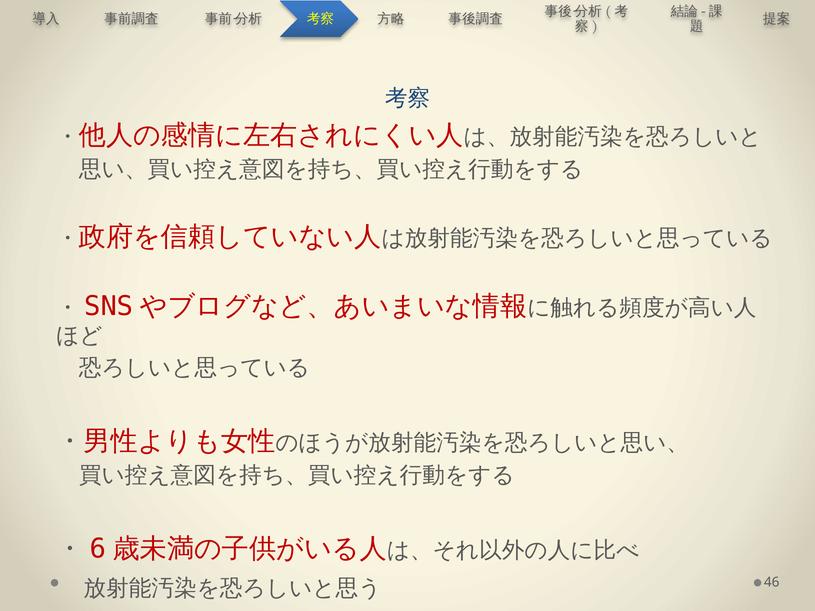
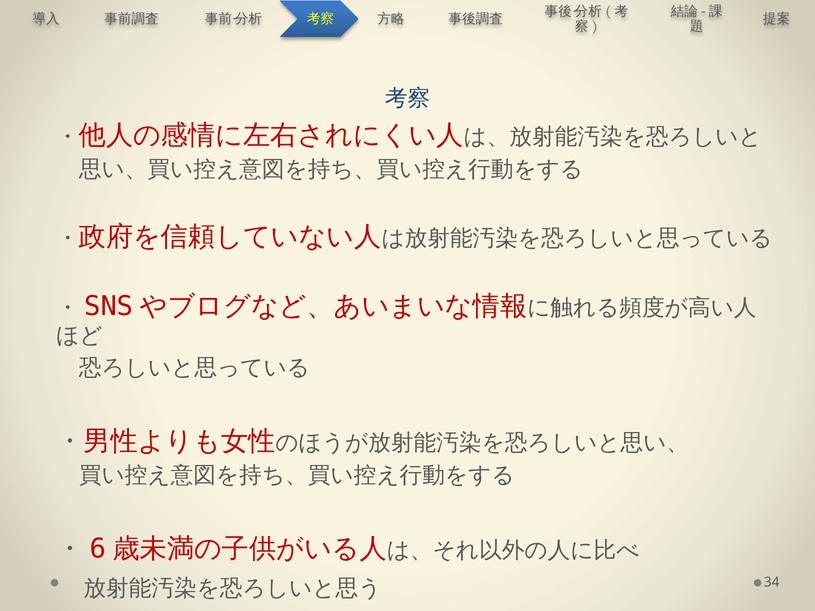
46: 46 -> 34
